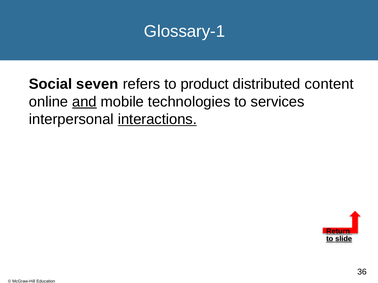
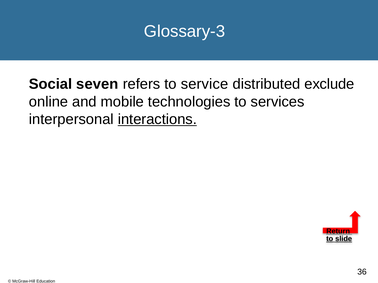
Glossary-1: Glossary-1 -> Glossary-3
product: product -> service
content: content -> exclude
and underline: present -> none
